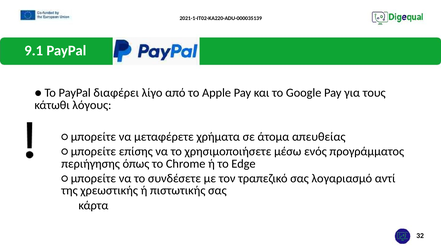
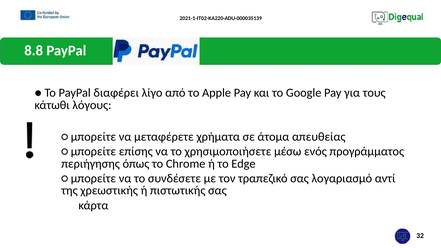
9.1: 9.1 -> 8.8
